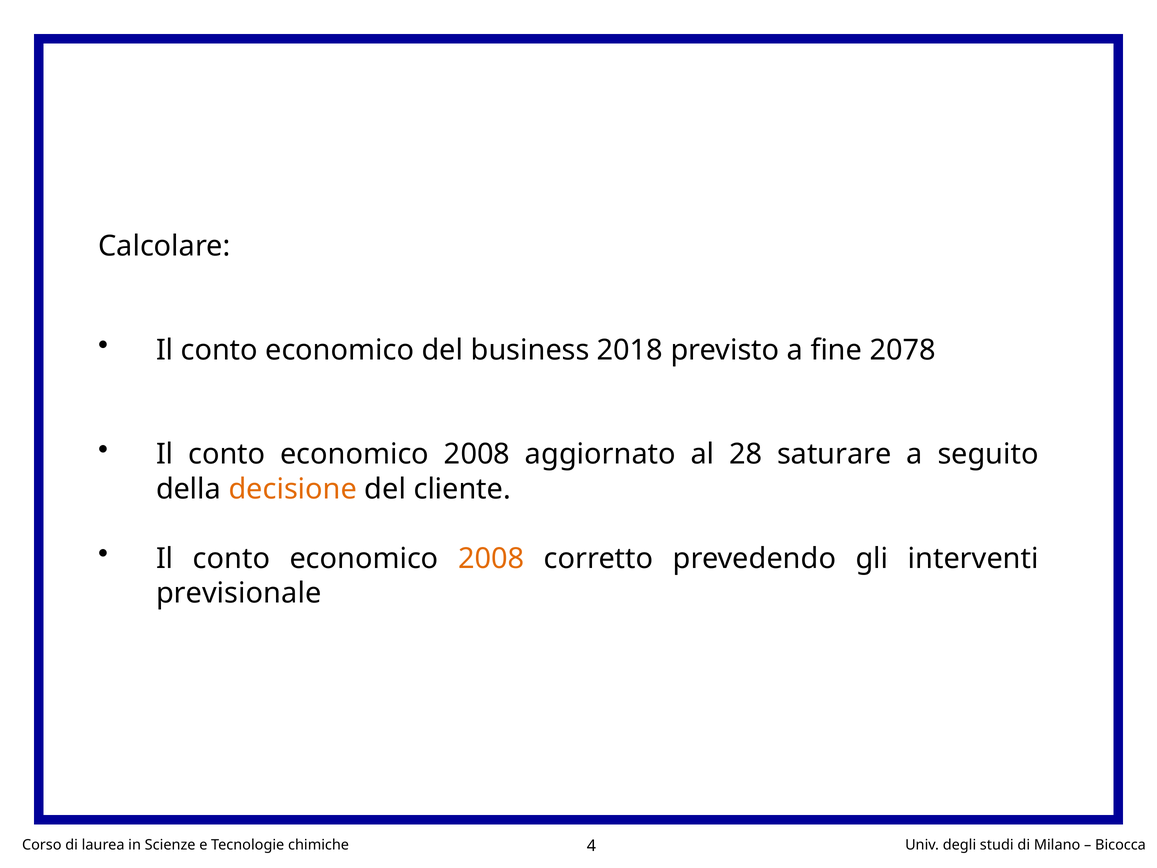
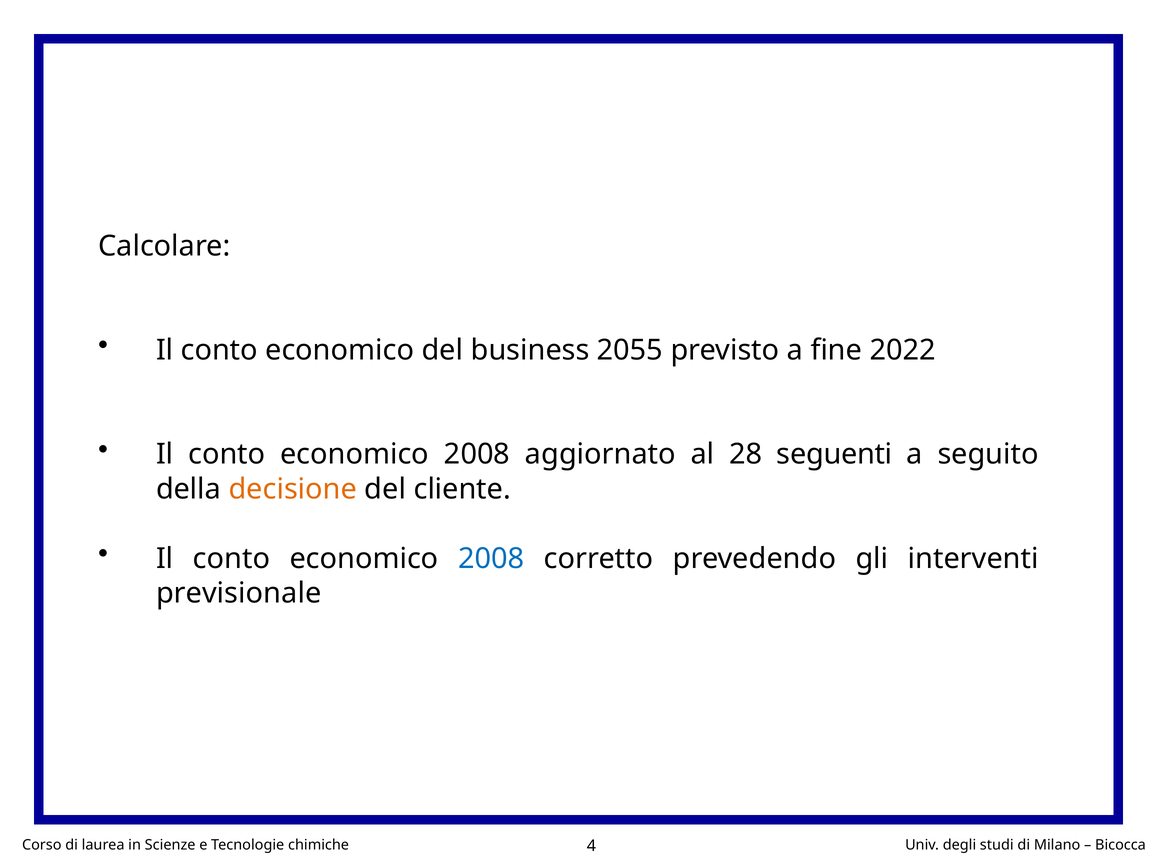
2018: 2018 -> 2055
2078: 2078 -> 2022
saturare: saturare -> seguenti
2008 at (491, 558) colour: orange -> blue
